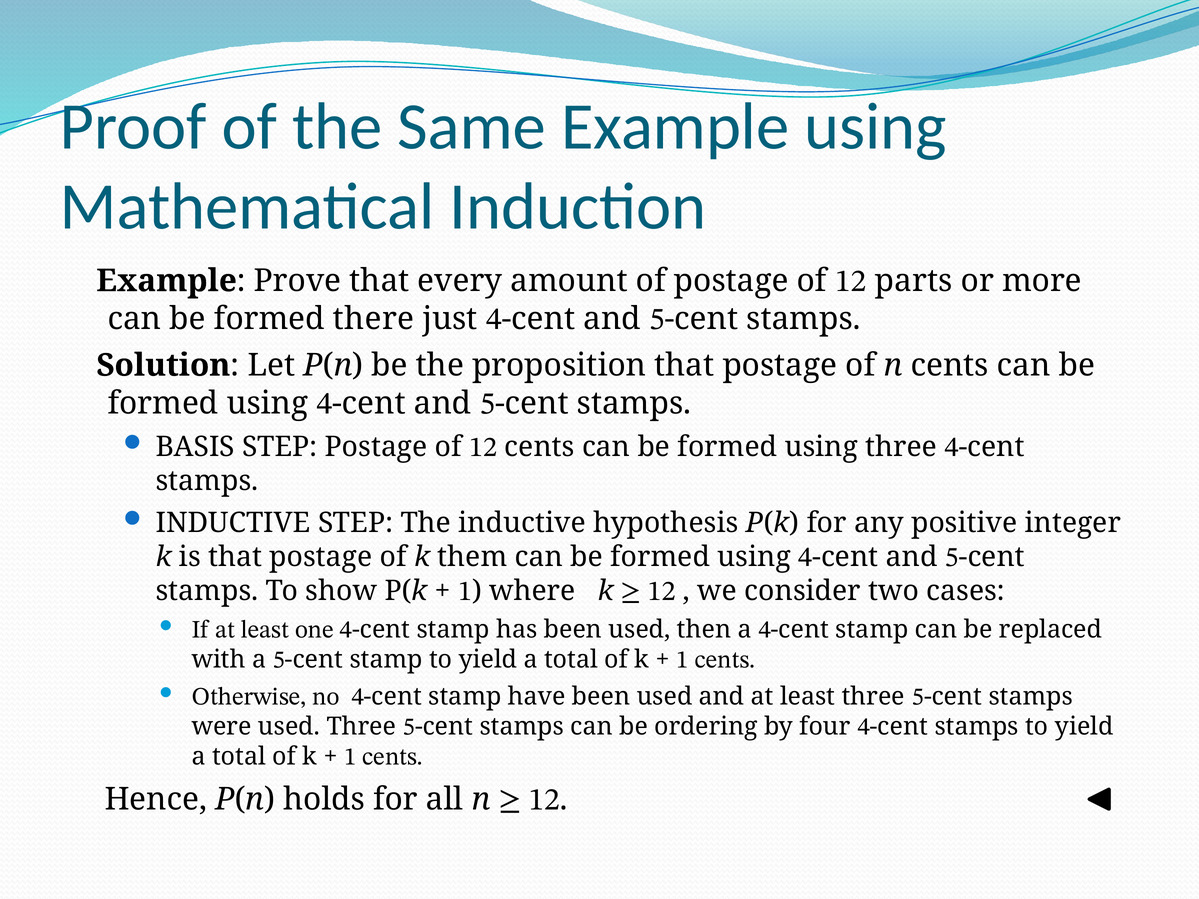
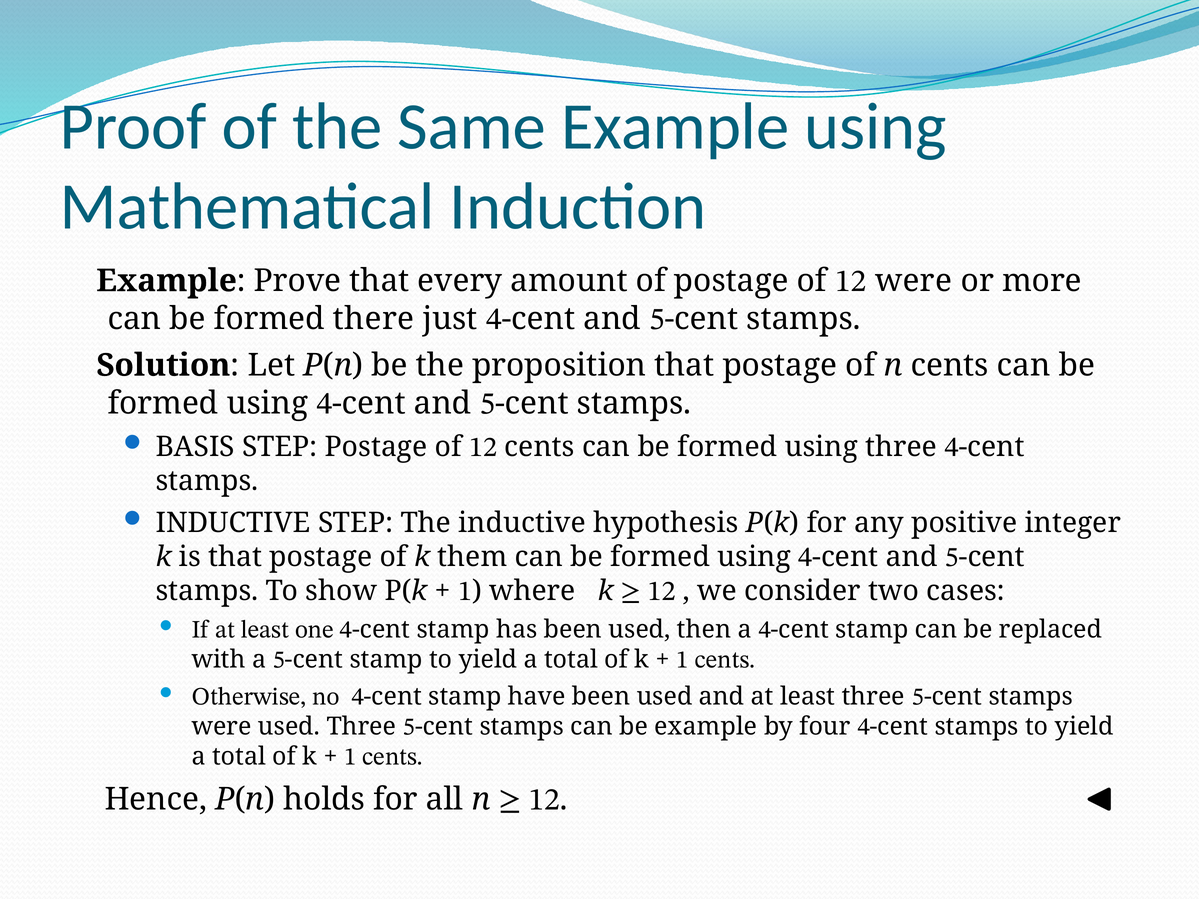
parts at (914, 281): parts -> were
be ordering: ordering -> example
